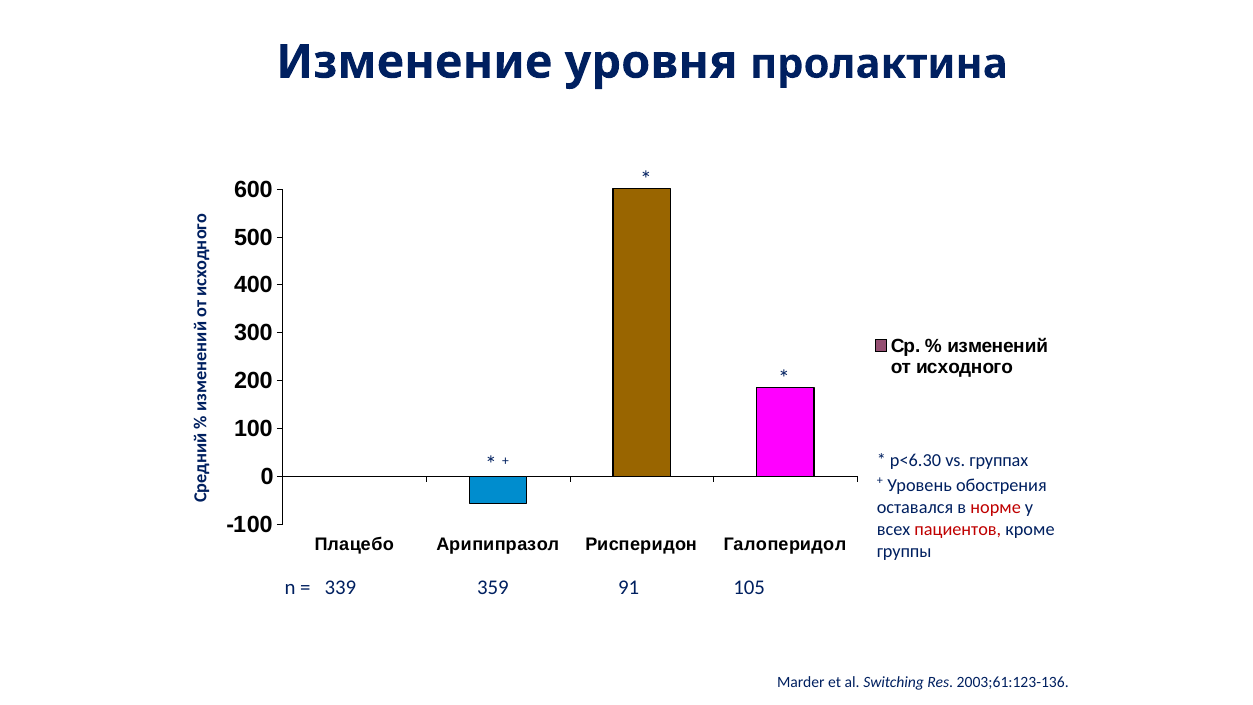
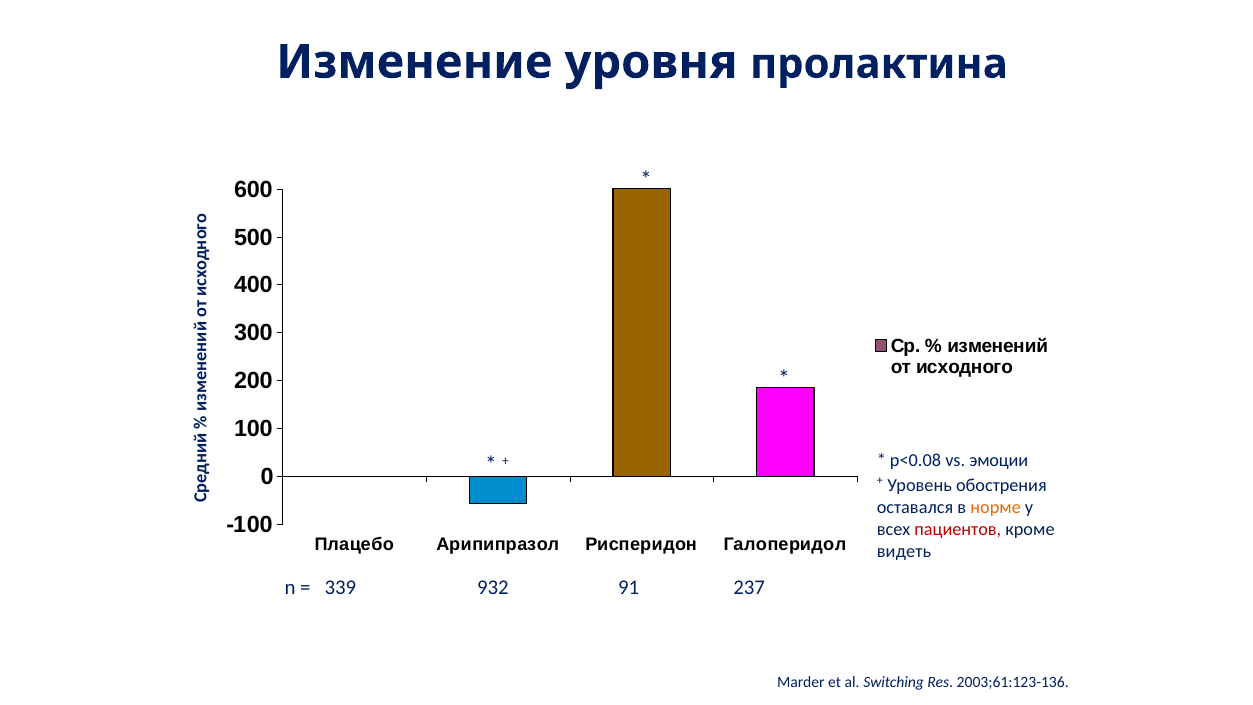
p<6.30: p<6.30 -> p<0.08
группах: группах -> эмоции
норме colour: red -> orange
группы: группы -> видеть
359: 359 -> 932
105: 105 -> 237
